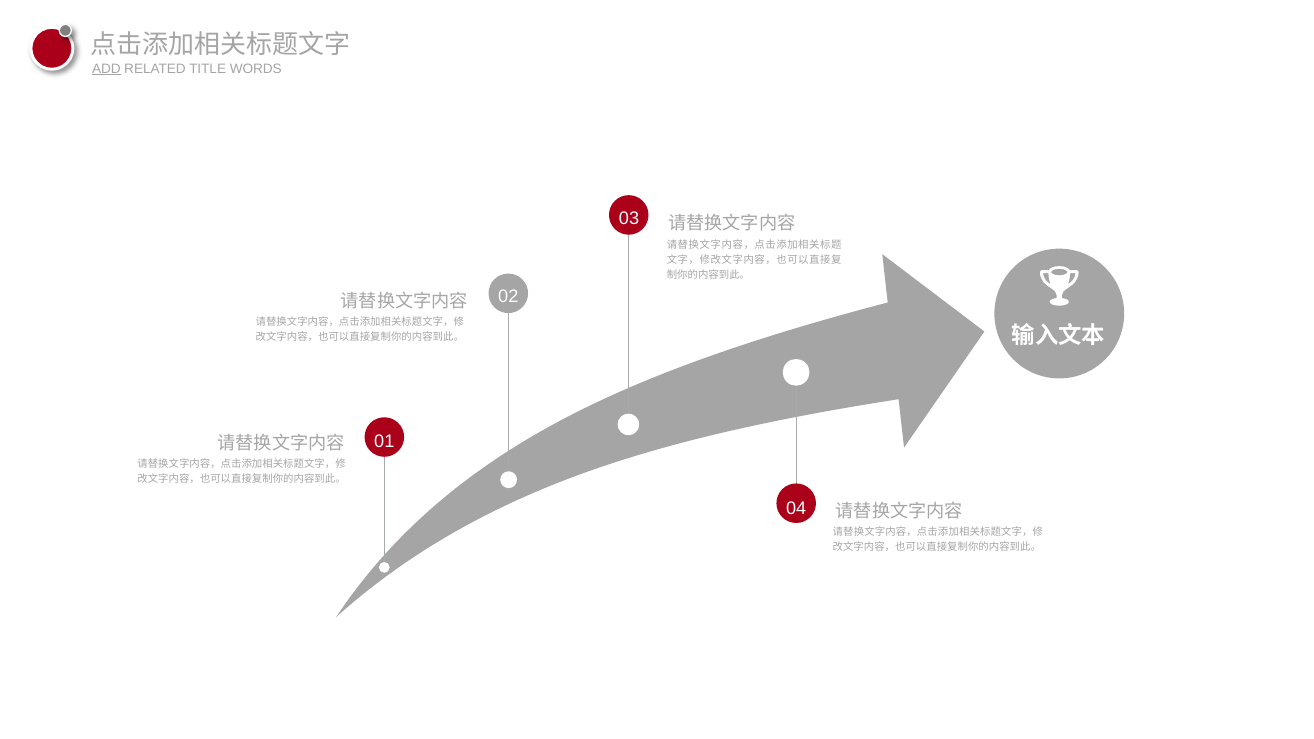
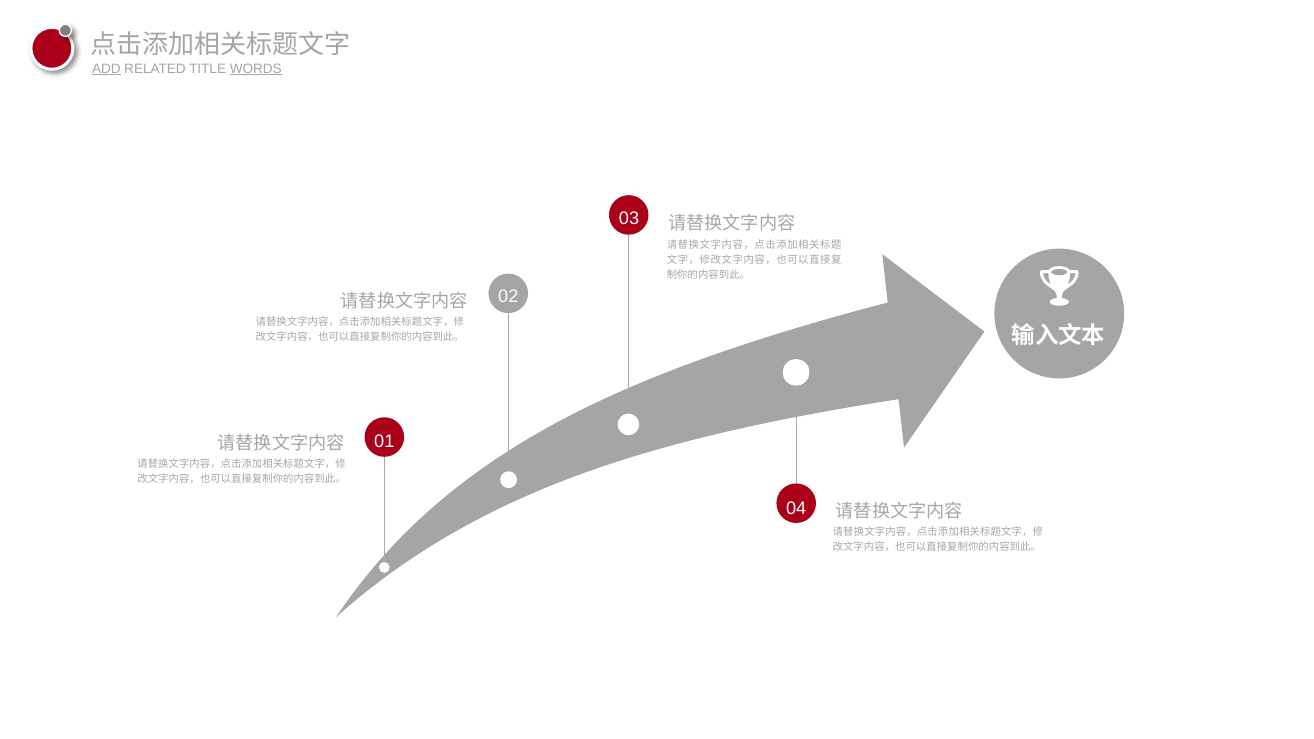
WORDS underline: none -> present
